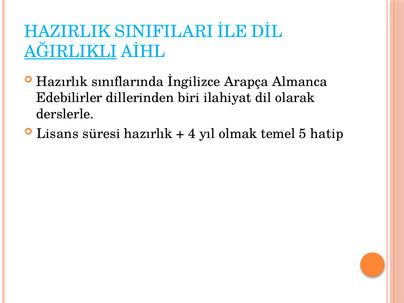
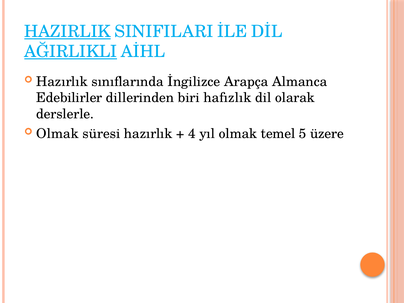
HAZIRLIK underline: none -> present
ilahiyat: ilahiyat -> hafızlık
Lisans at (58, 134): Lisans -> Olmak
hatip: hatip -> üzere
